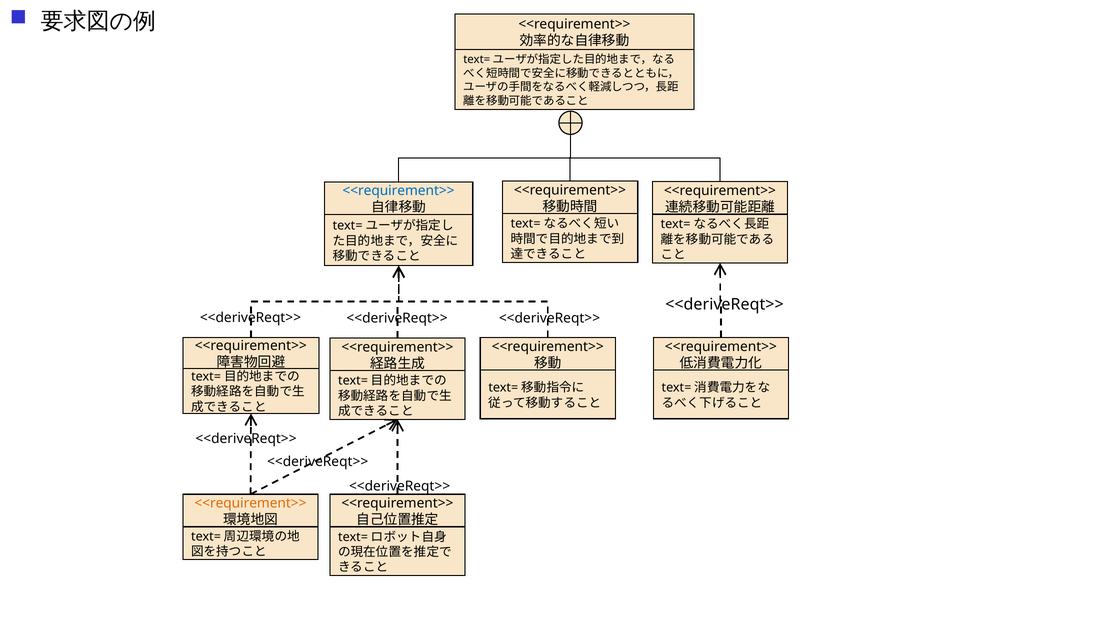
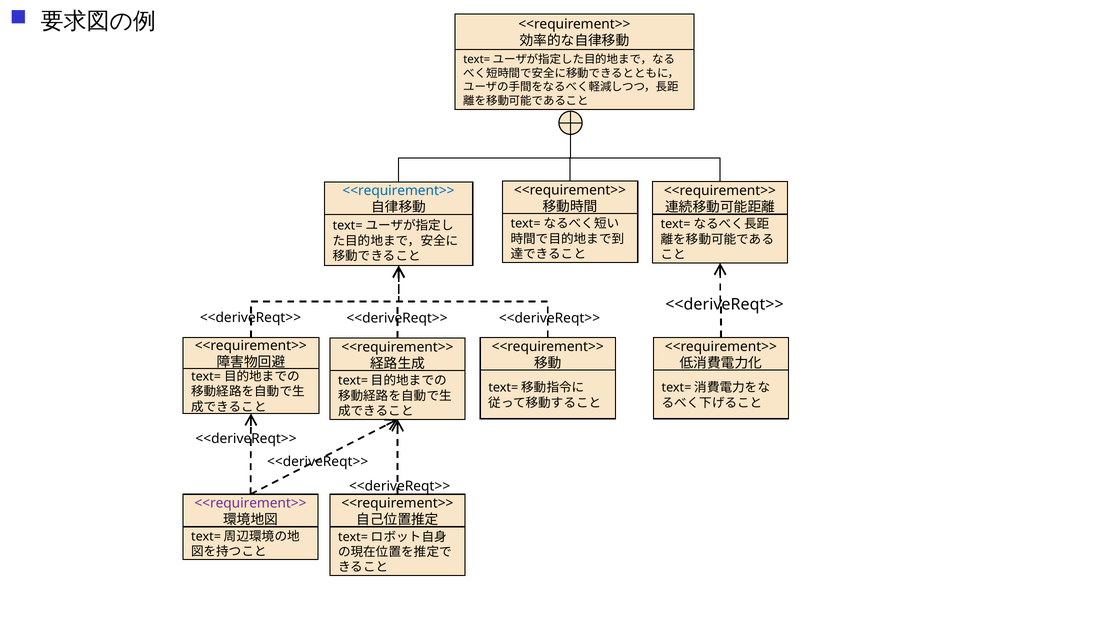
<<requirement>> at (250, 503) colour: orange -> purple
